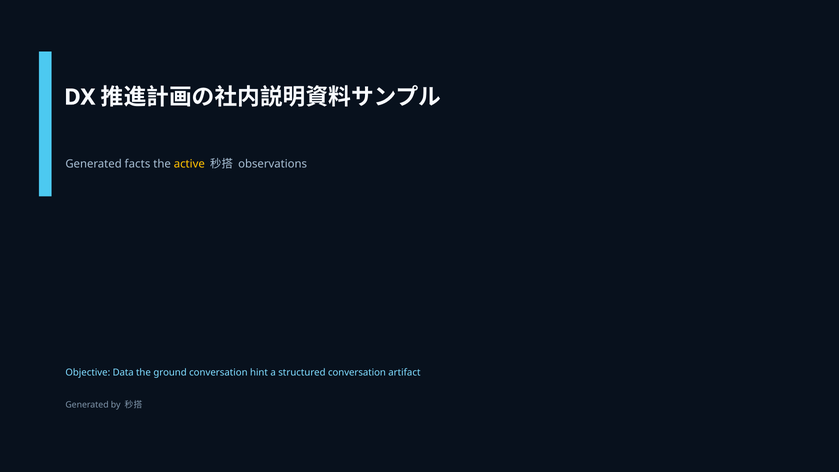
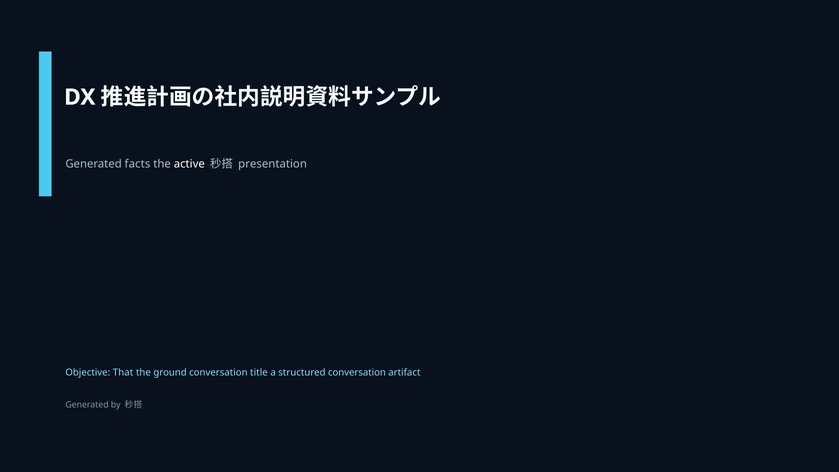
active colour: yellow -> white
observations: observations -> presentation
Data: Data -> That
hint: hint -> title
